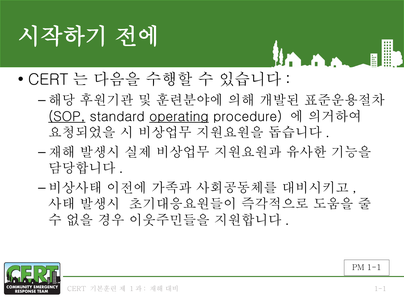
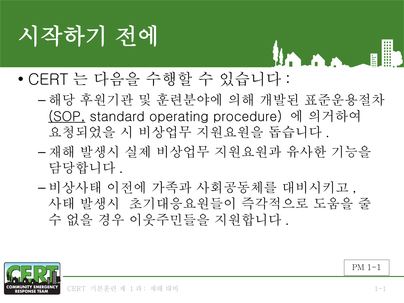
operating underline: present -> none
